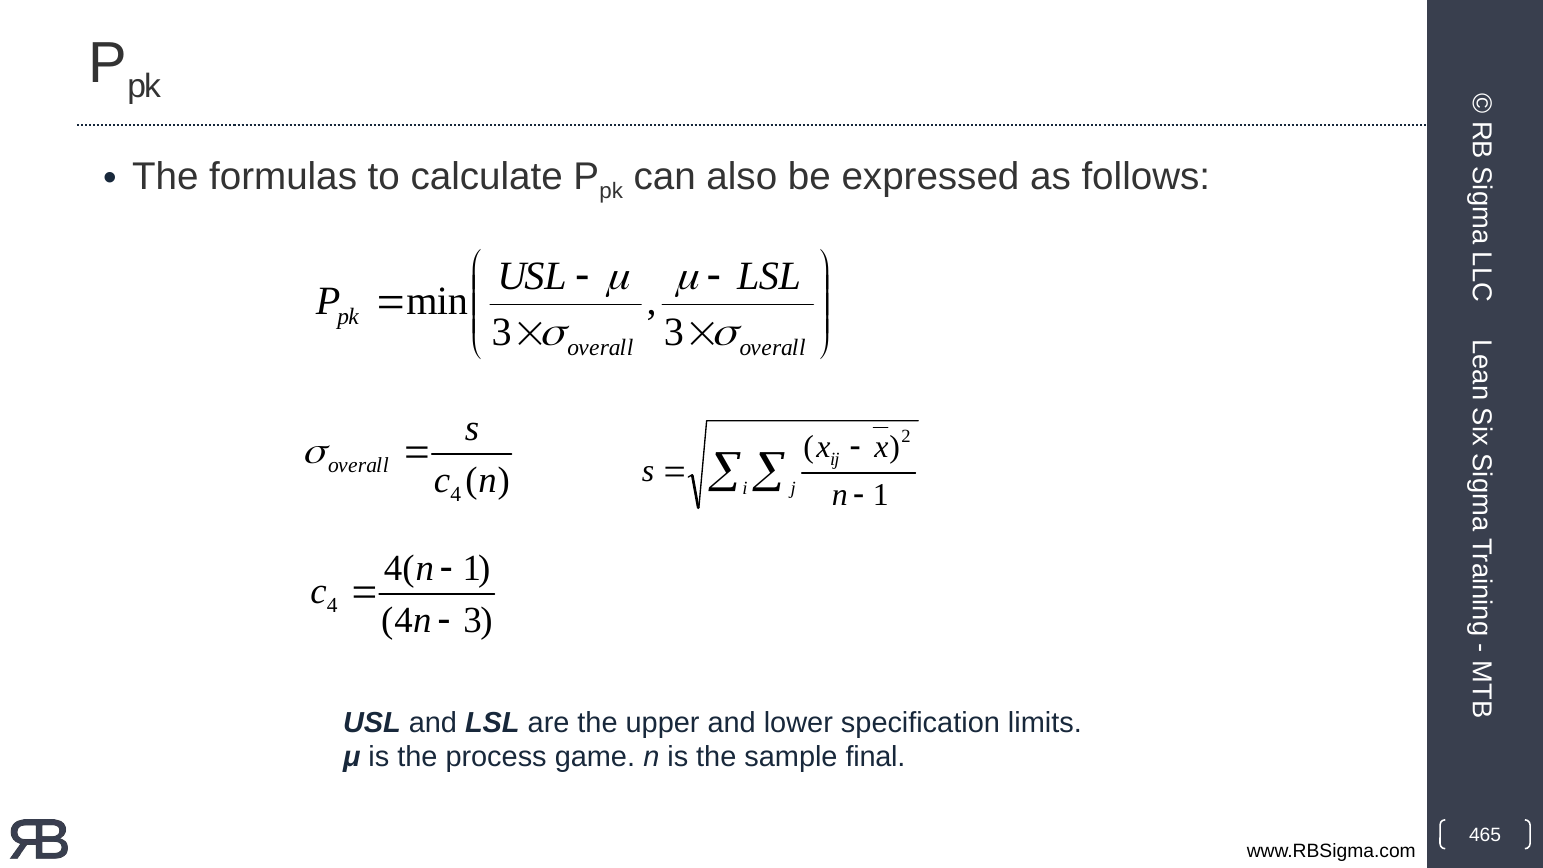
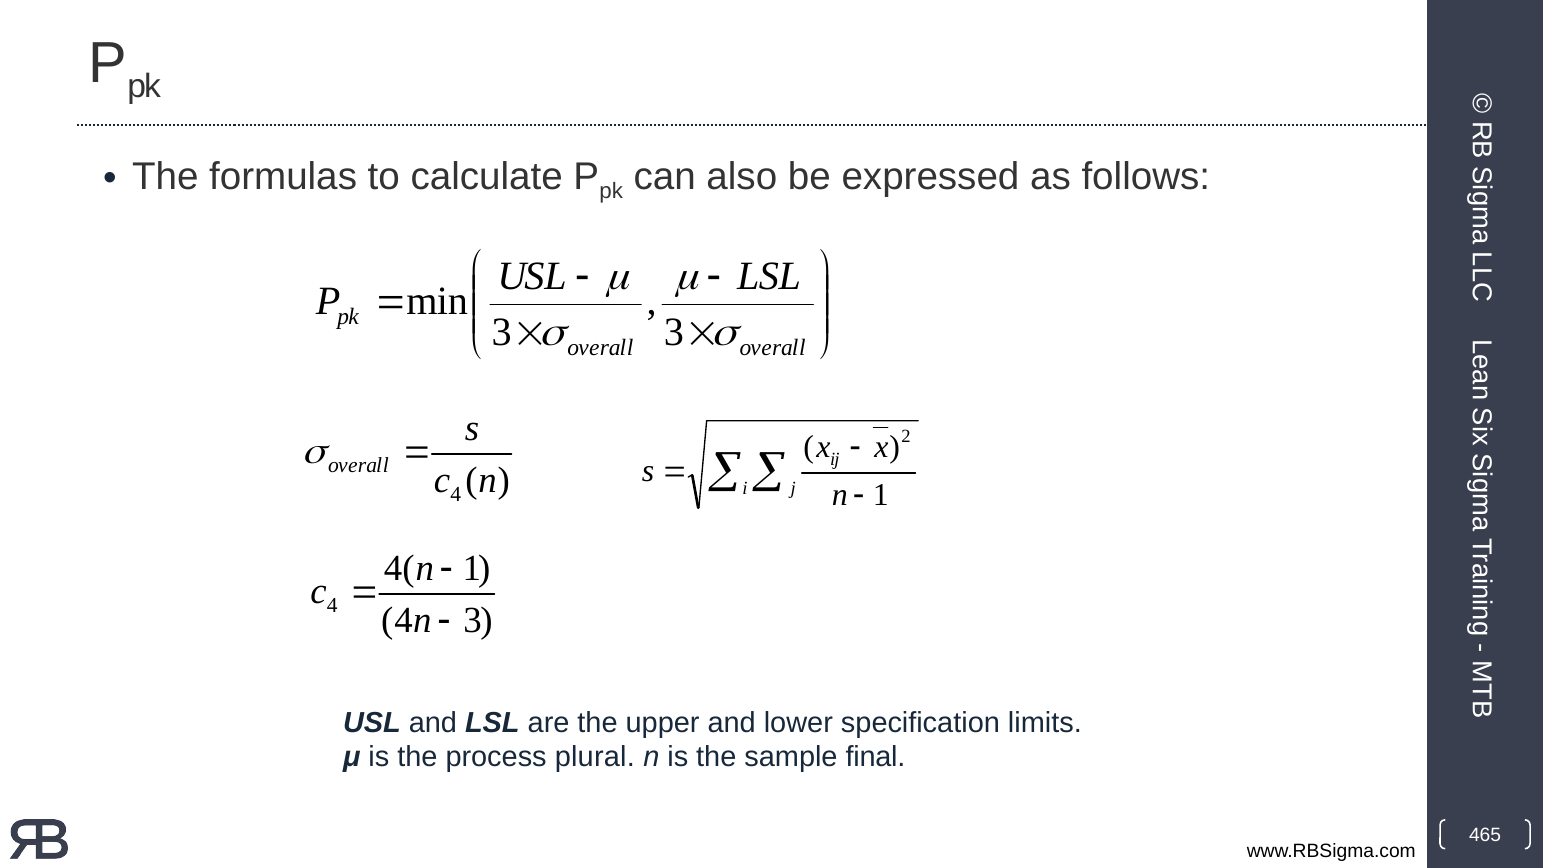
game: game -> plural
